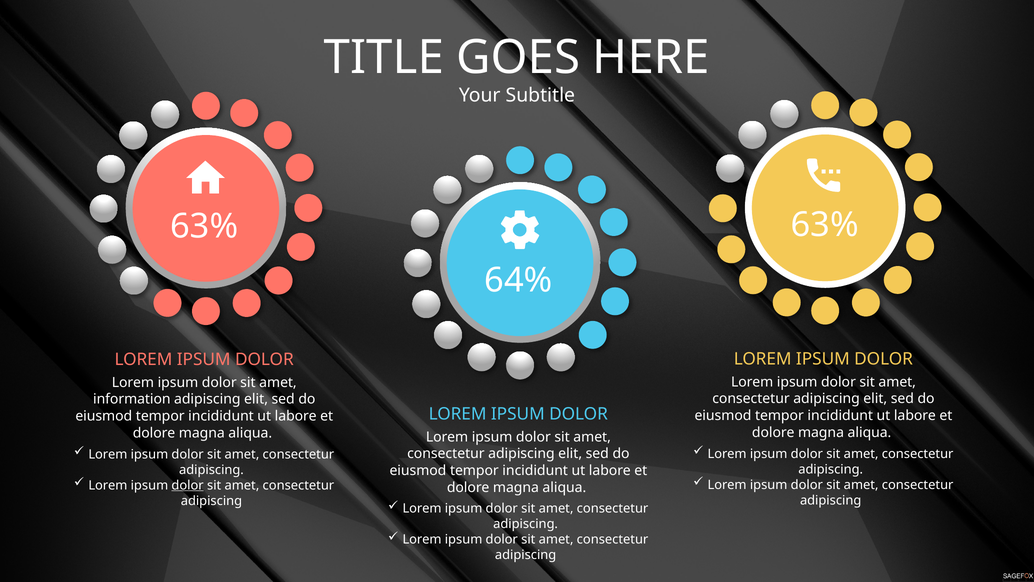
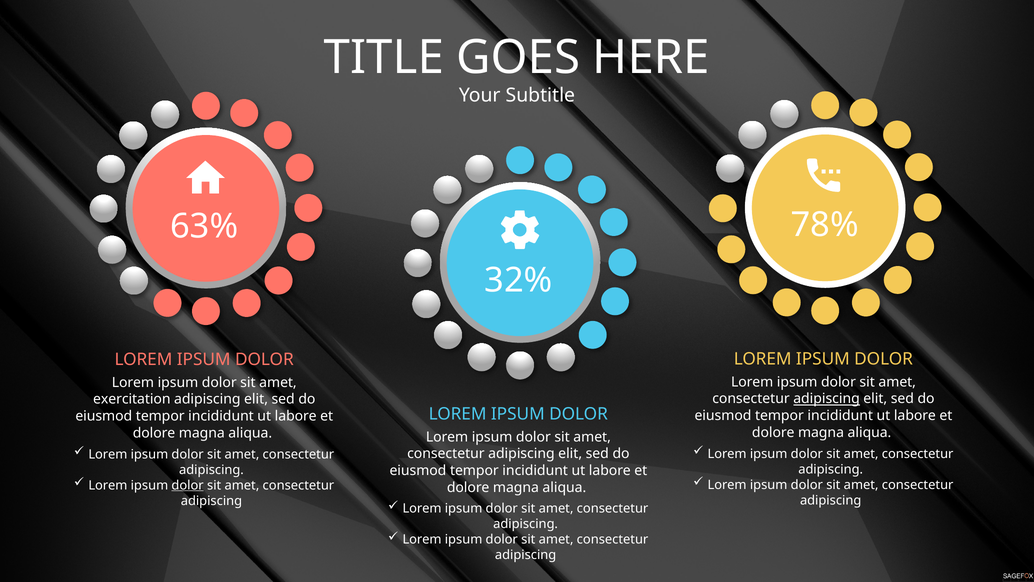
63% at (825, 225): 63% -> 78%
64%: 64% -> 32%
adipiscing at (827, 399) underline: none -> present
information: information -> exercitation
